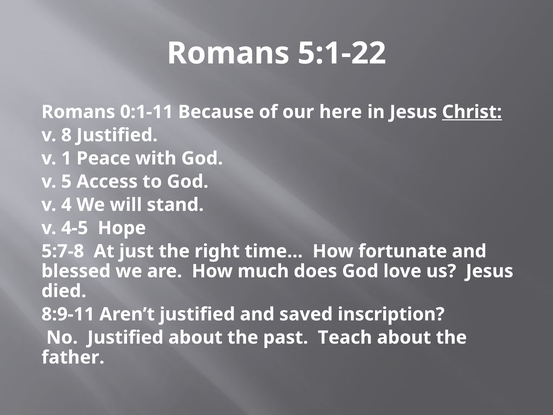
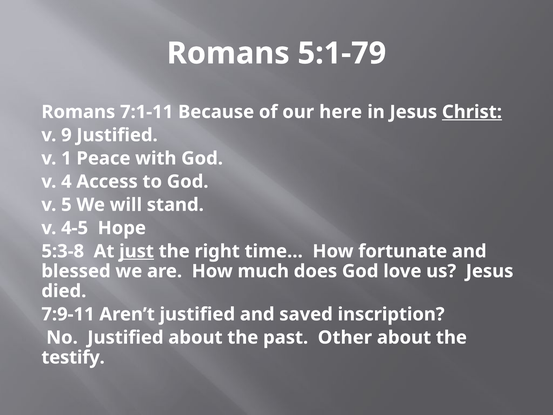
5:1-22: 5:1-22 -> 5:1-79
0:1-11: 0:1-11 -> 7:1-11
8: 8 -> 9
5: 5 -> 4
4: 4 -> 5
5:7-8: 5:7-8 -> 5:3-8
just underline: none -> present
8:9-11: 8:9-11 -> 7:9-11
Teach: Teach -> Other
father: father -> testify
